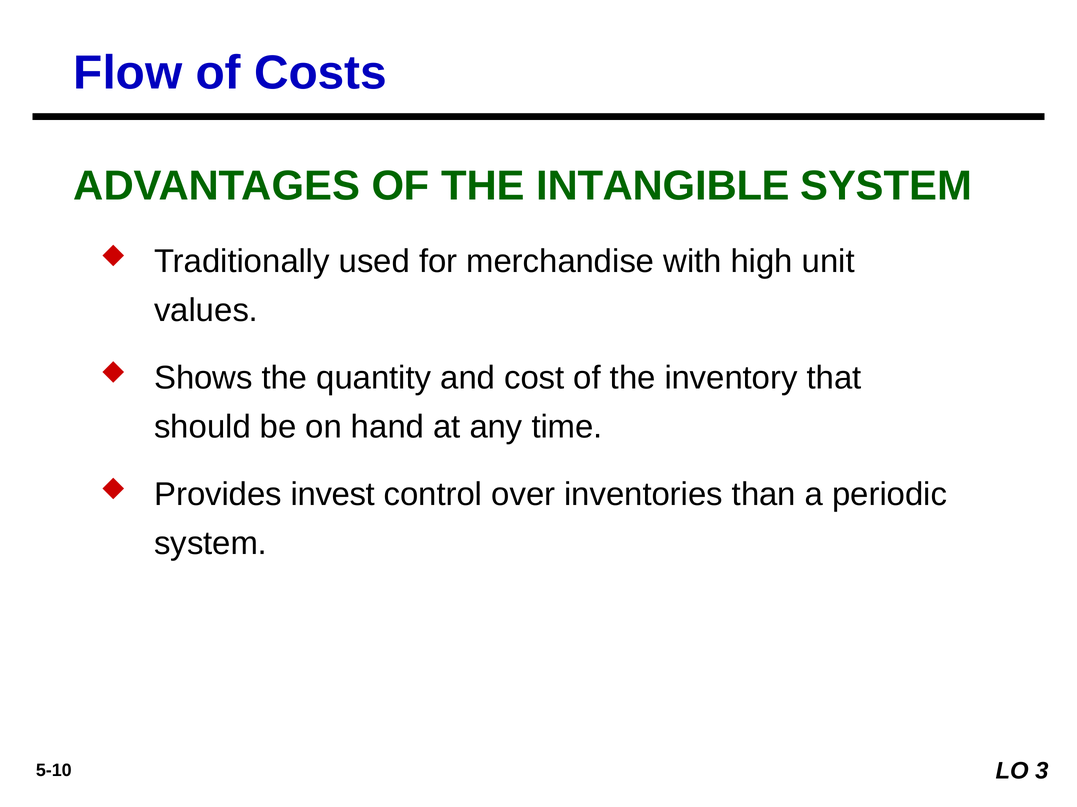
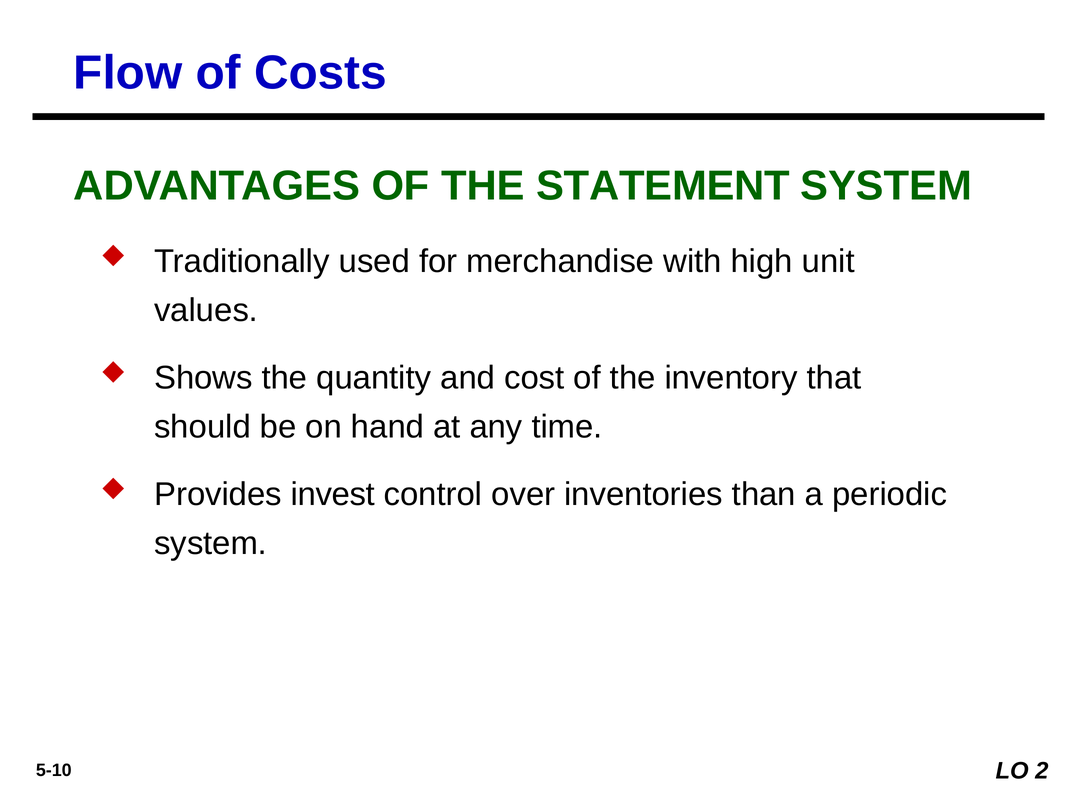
INTANGIBLE: INTANGIBLE -> STATEMENT
3: 3 -> 2
